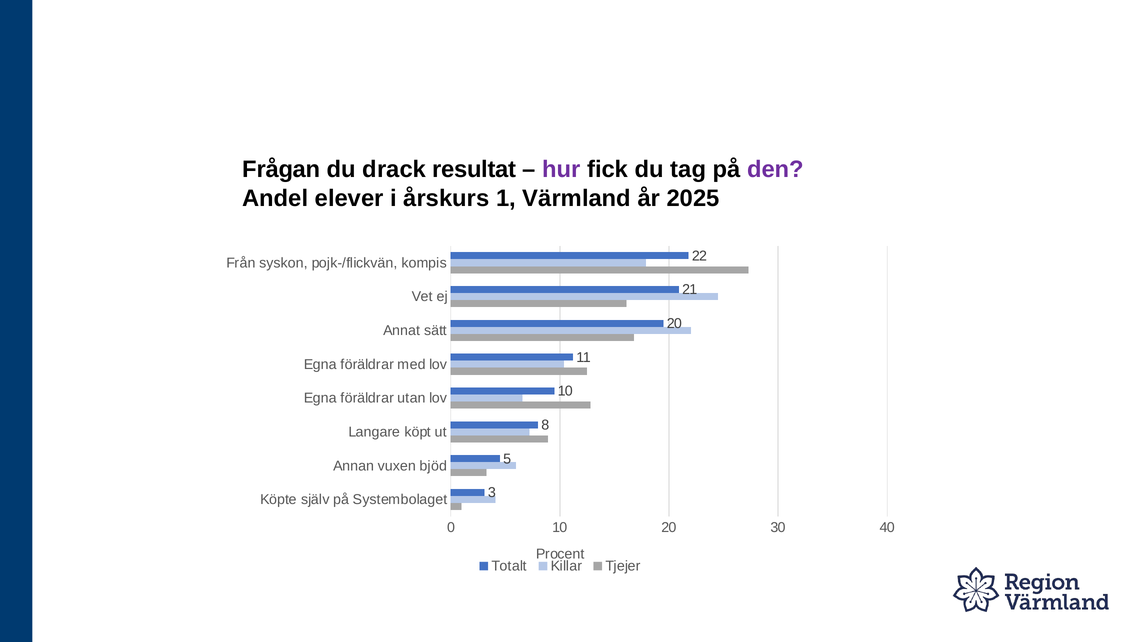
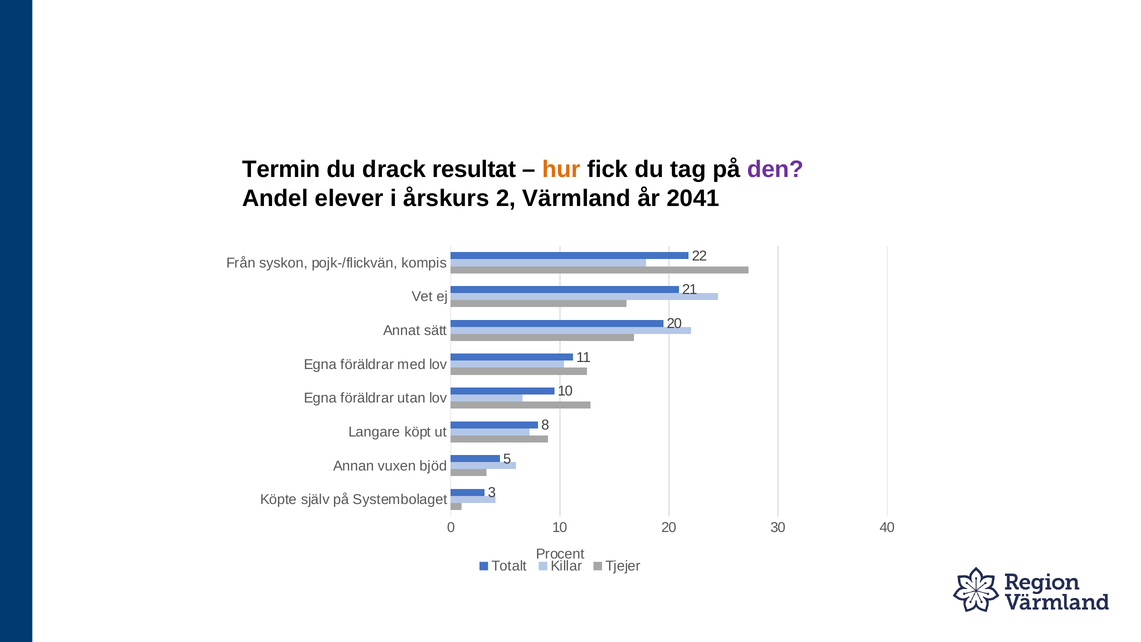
Frågan: Frågan -> Termin
hur colour: purple -> orange
1: 1 -> 2
2025: 2025 -> 2041
